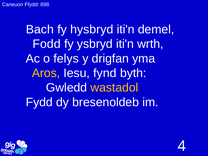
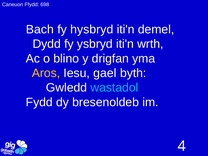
Fodd: Fodd -> Dydd
felys: felys -> blino
fynd: fynd -> gael
wastadol colour: yellow -> light blue
